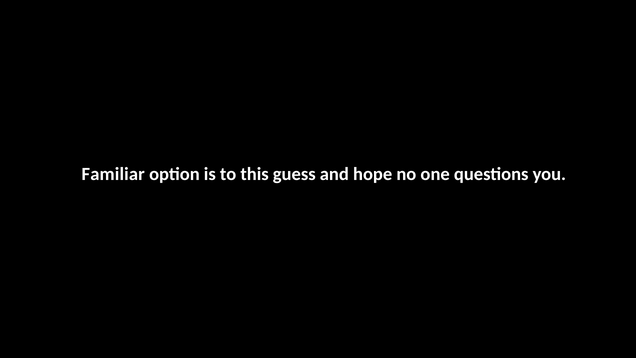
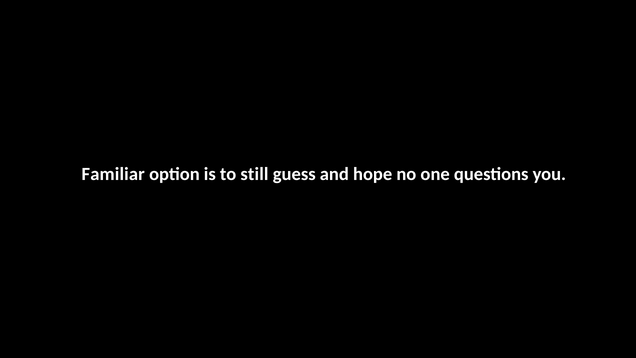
this: this -> still
